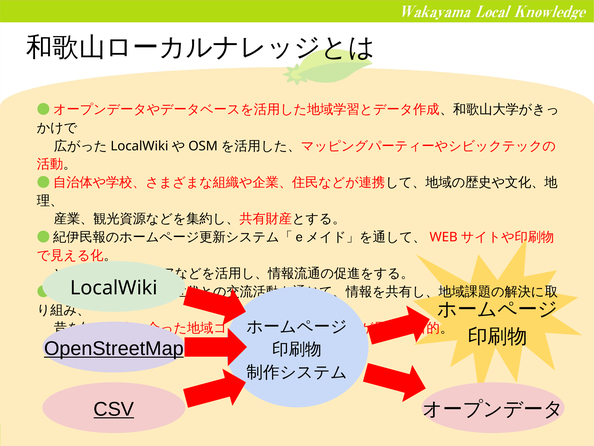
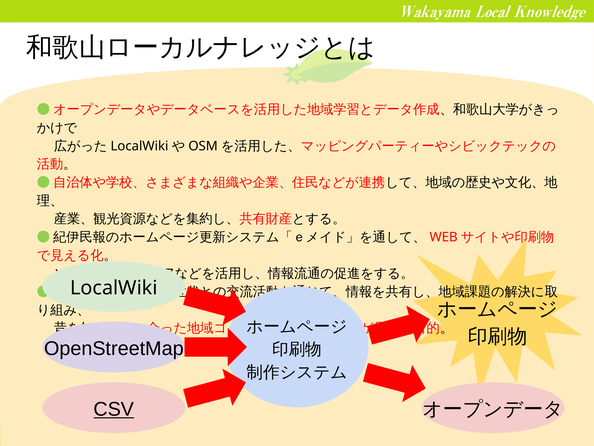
OpenStreetMap underline: present -> none
